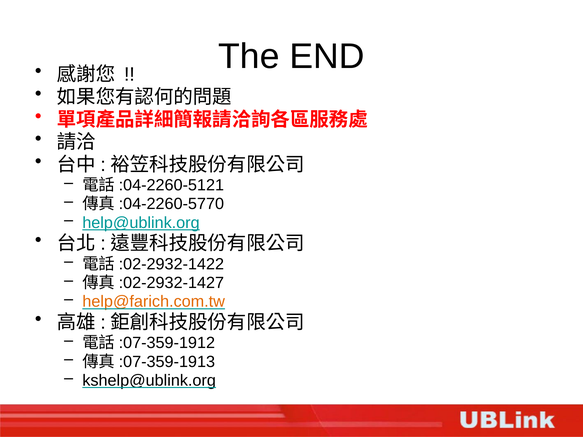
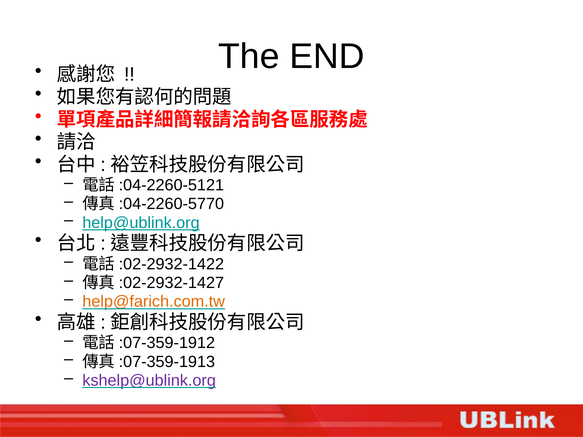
kshelp@ublink.org colour: black -> purple
